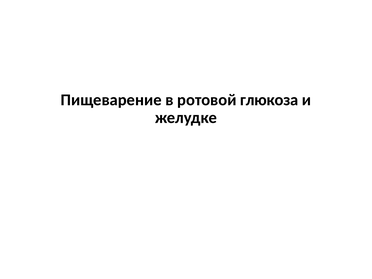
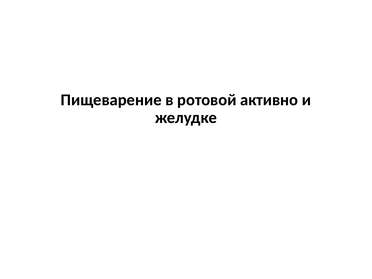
глюкоза: глюкоза -> активно
